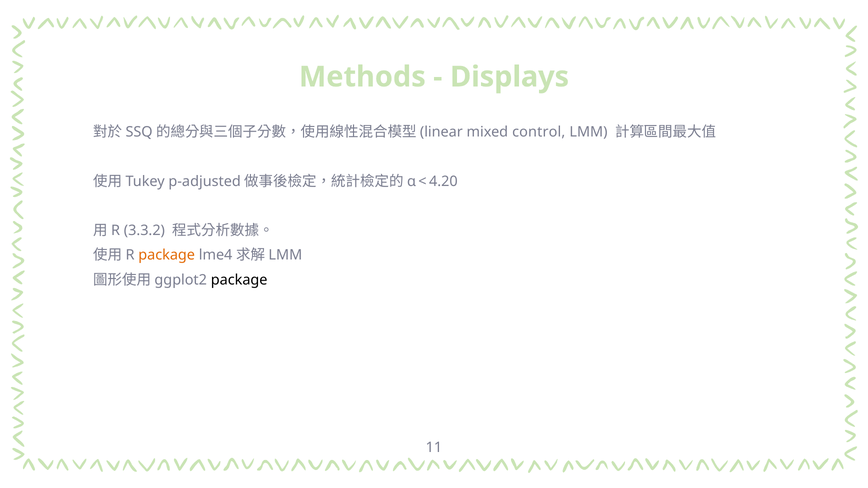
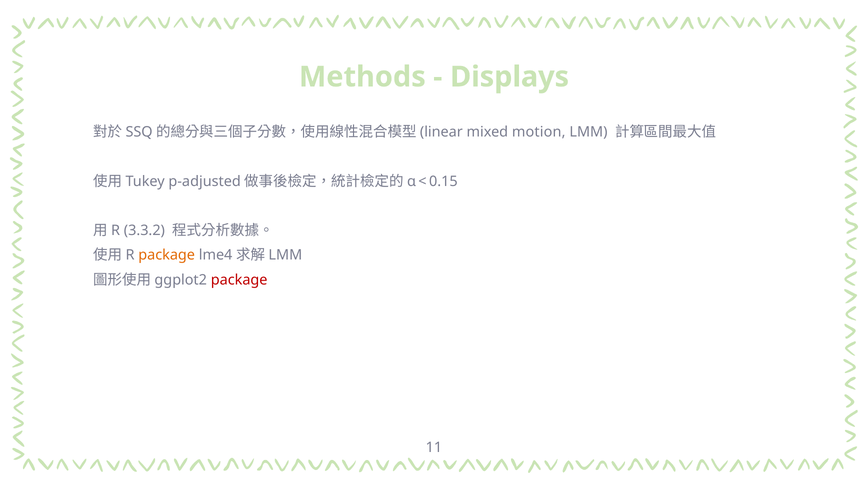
control: control -> motion
4.20: 4.20 -> 0.15
package at (239, 280) colour: black -> red
